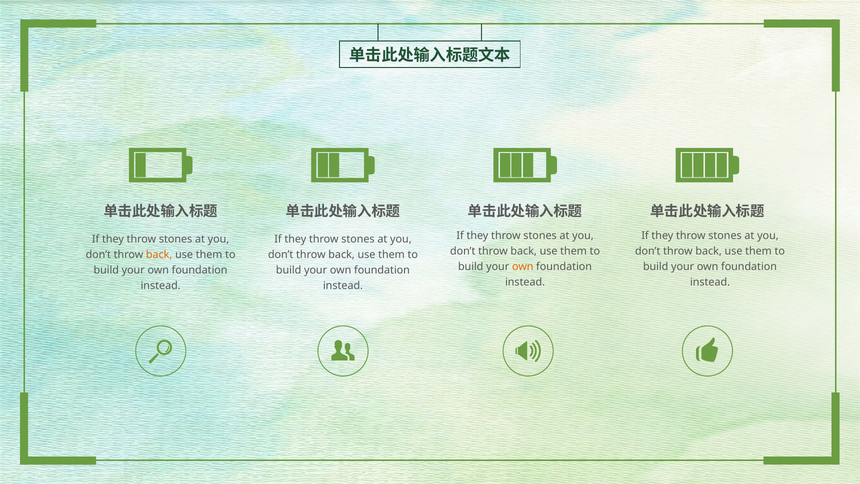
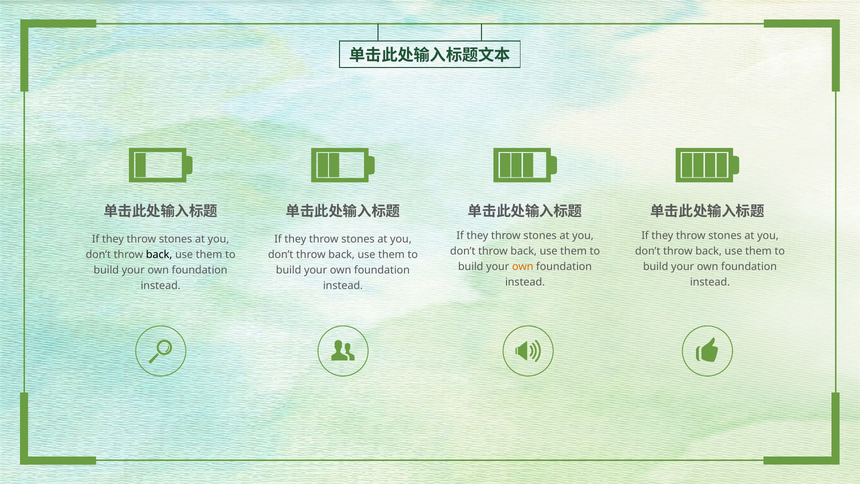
back at (159, 255) colour: orange -> black
